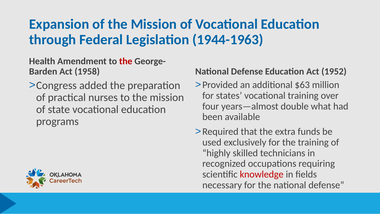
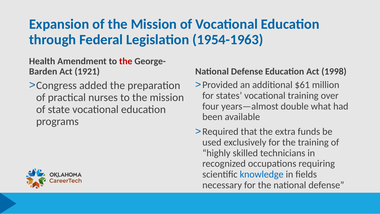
1944-1963: 1944-1963 -> 1954-1963
1958: 1958 -> 1921
1952: 1952 -> 1998
$63: $63 -> $61
knowledge colour: red -> blue
